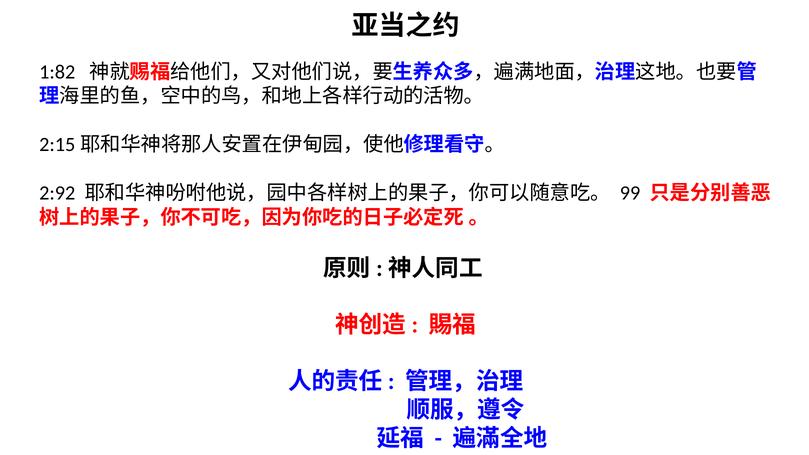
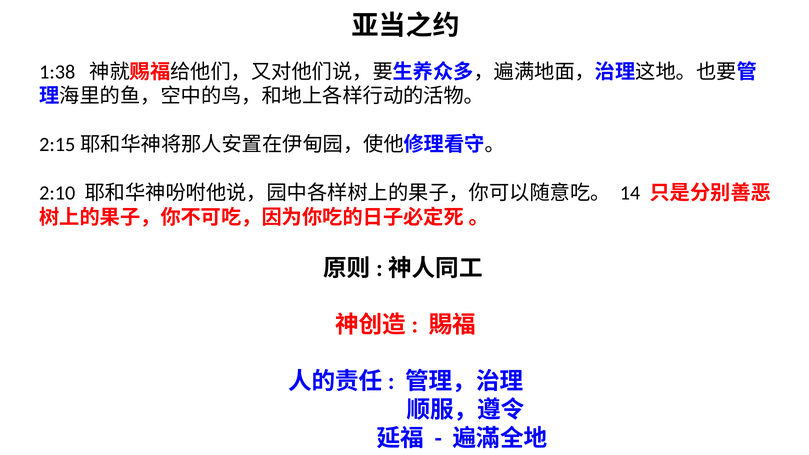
1:82: 1:82 -> 1:38
2:92: 2:92 -> 2:10
99: 99 -> 14
